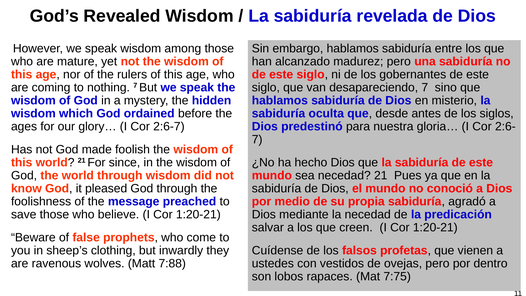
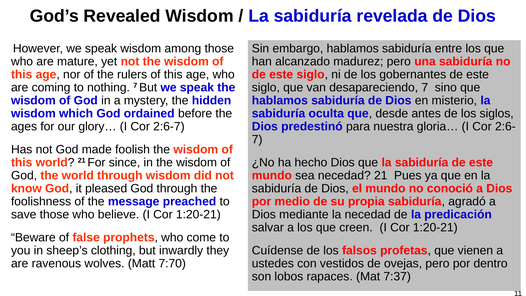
7:88: 7:88 -> 7:70
7:75: 7:75 -> 7:37
